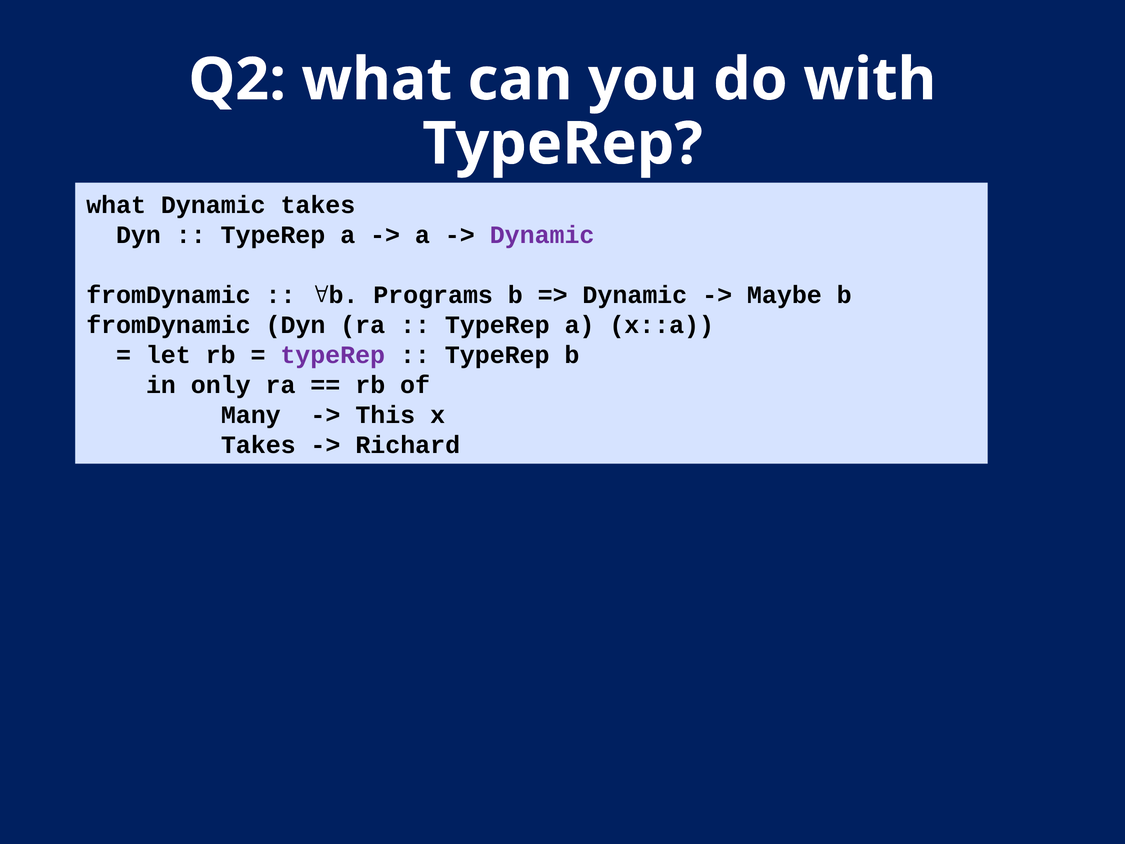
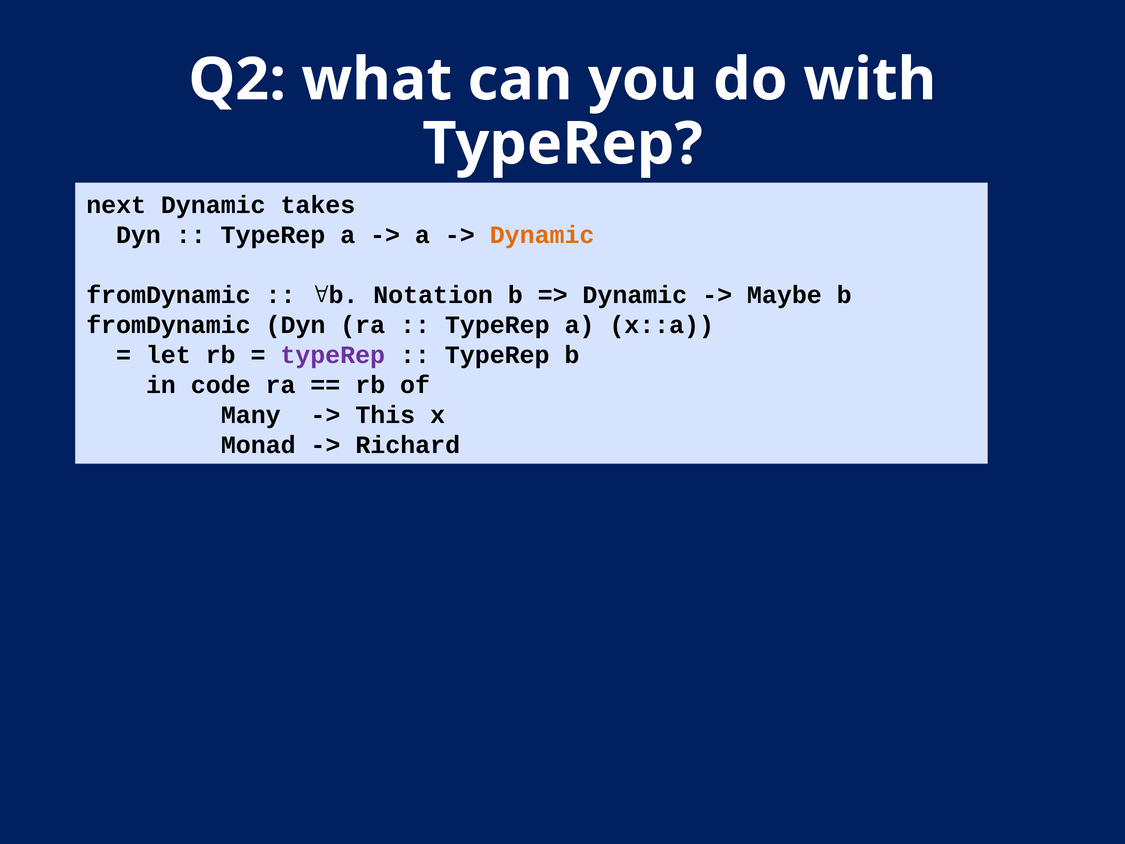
what at (116, 205): what -> next
Dynamic at (542, 235) colour: purple -> orange
Programs: Programs -> Notation
only: only -> code
Takes at (258, 445): Takes -> Monad
